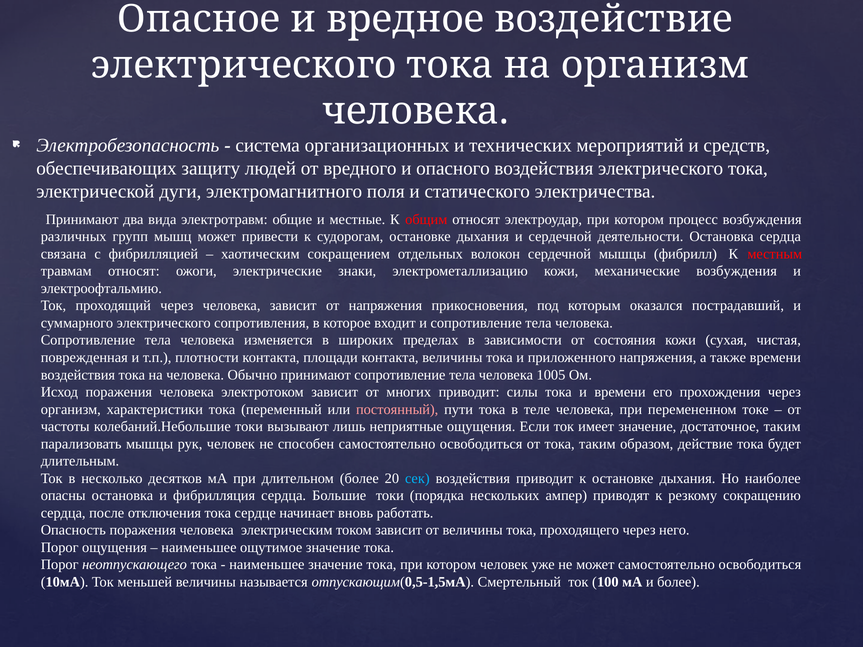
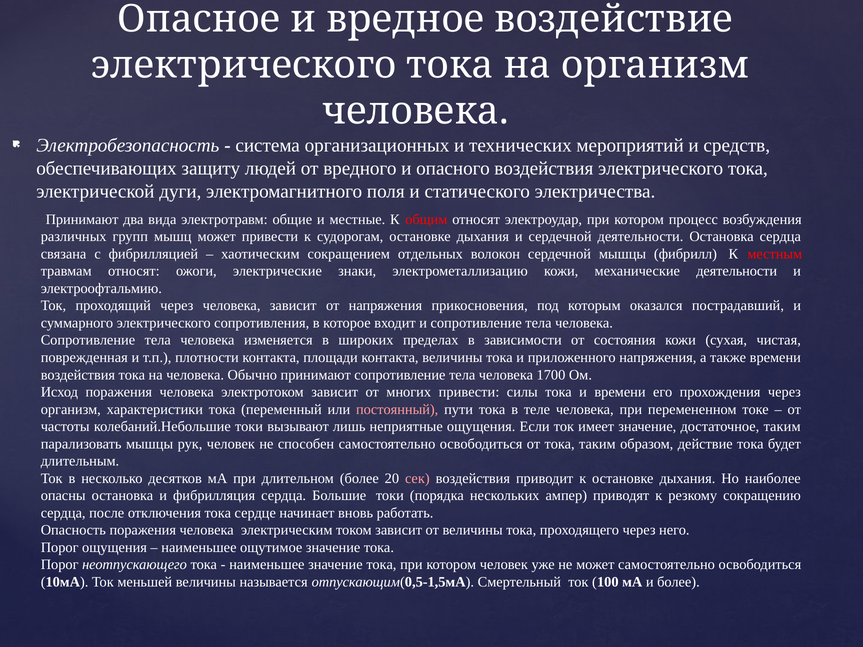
механические возбуждения: возбуждения -> деятельности
1005: 1005 -> 1700
многих приводит: приводит -> привести
сек colour: light blue -> pink
